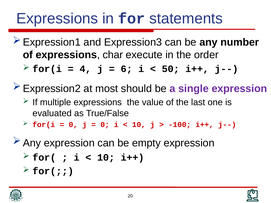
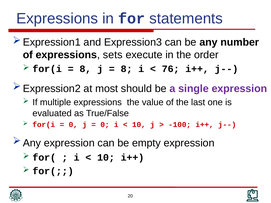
char: char -> sets
4 at (85, 69): 4 -> 8
6 at (127, 69): 6 -> 8
50: 50 -> 76
